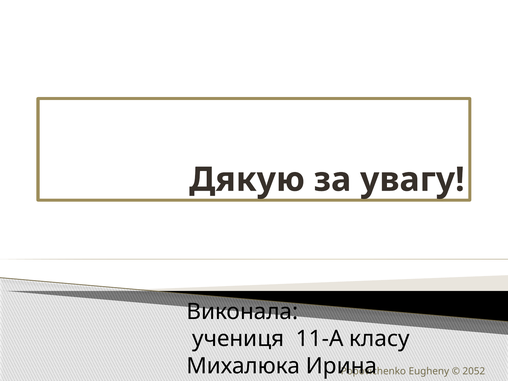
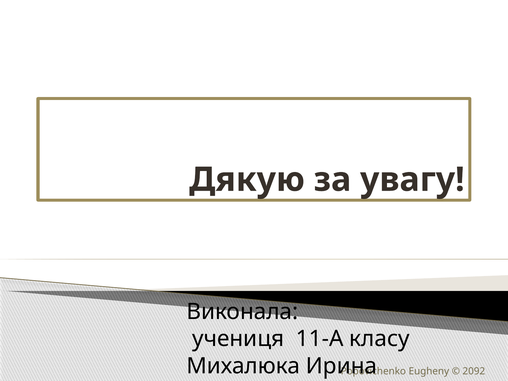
2052: 2052 -> 2092
